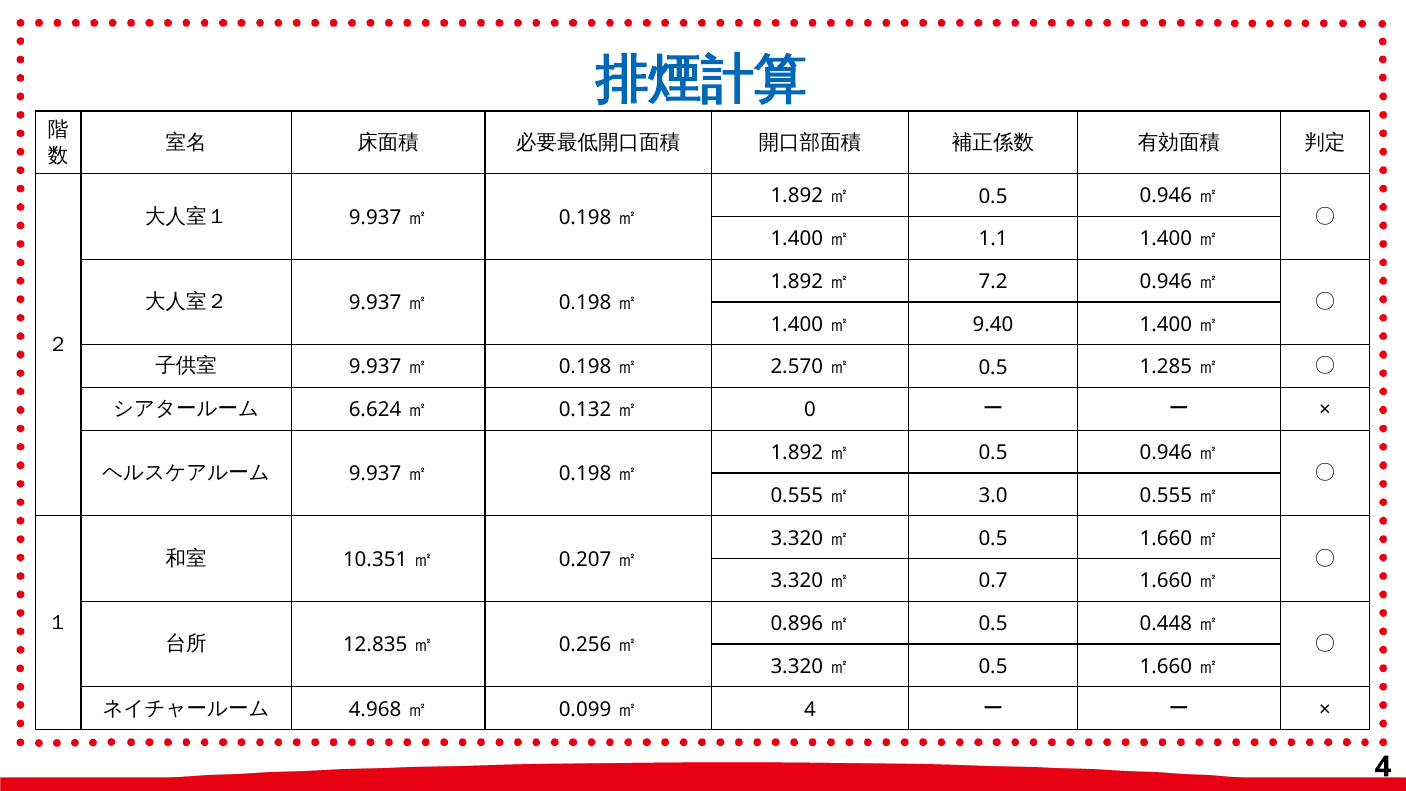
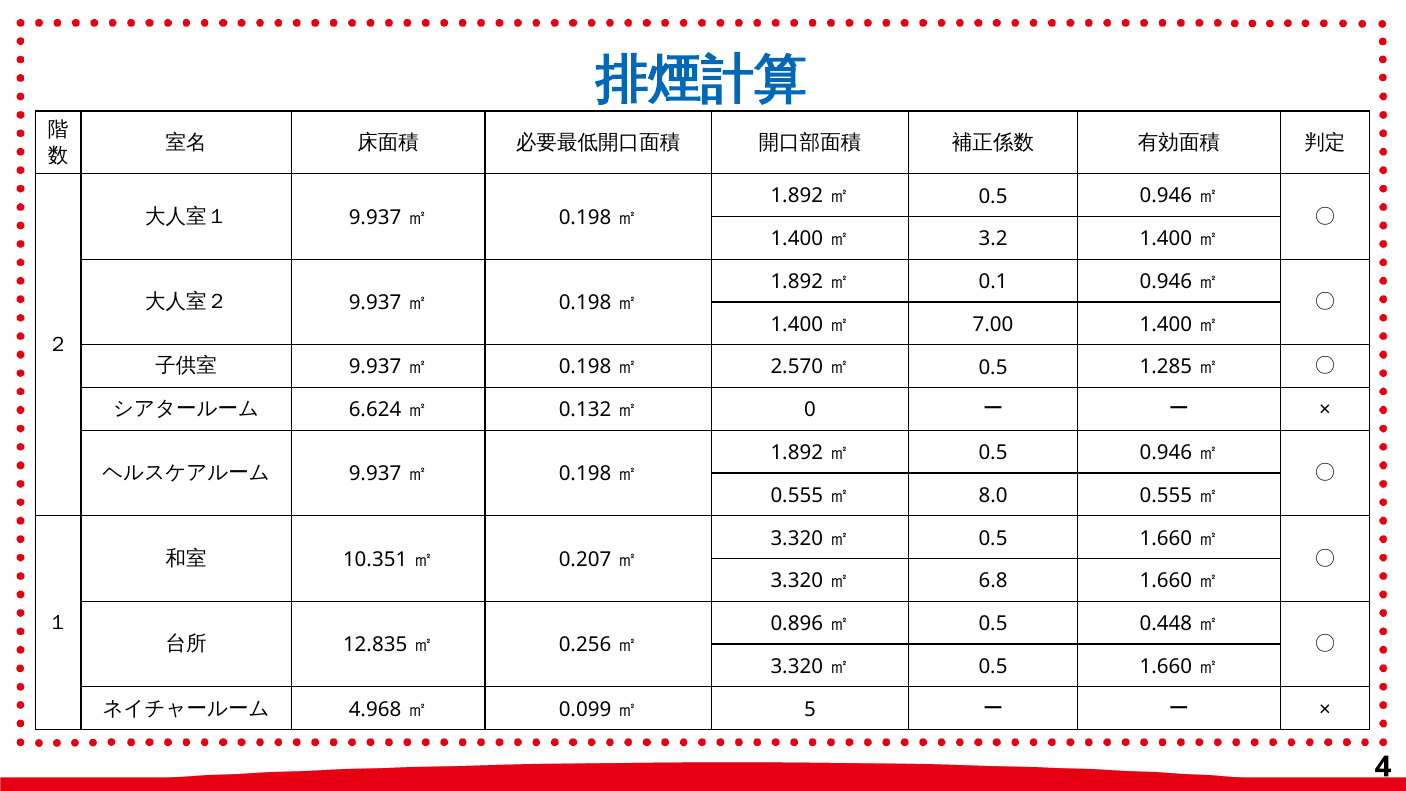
1.1: 1.1 -> 3.2
7.2: 7.2 -> 0.1
9.40: 9.40 -> 7.00
3.0: 3.0 -> 8.0
0.7: 0.7 -> 6.8
4 at (810, 709): 4 -> 5
